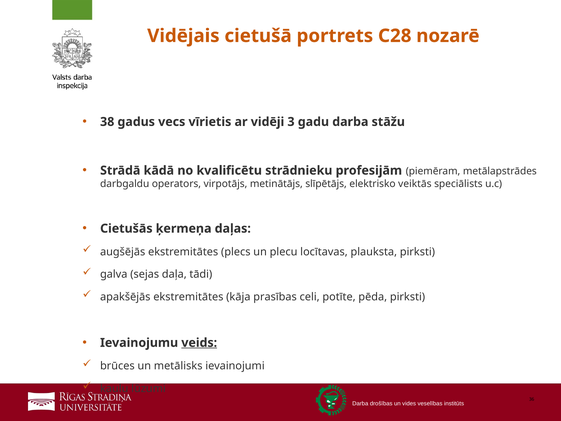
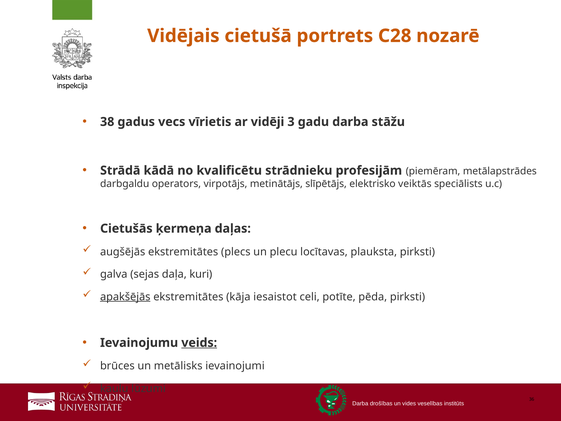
tādi: tādi -> kuri
apakšējās underline: none -> present
prasības: prasības -> iesaistot
